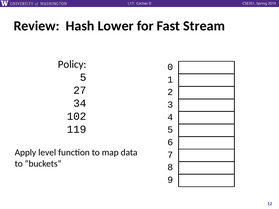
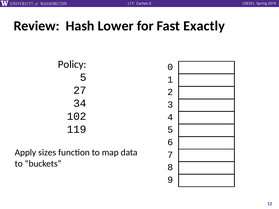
Stream: Stream -> Exactly
level: level -> sizes
